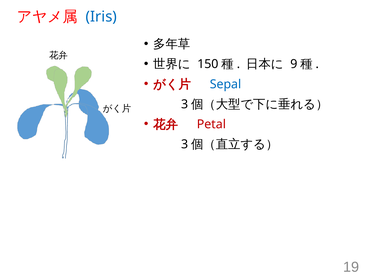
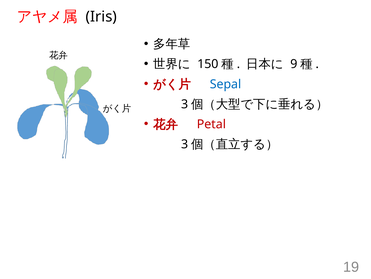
Iris colour: blue -> black
